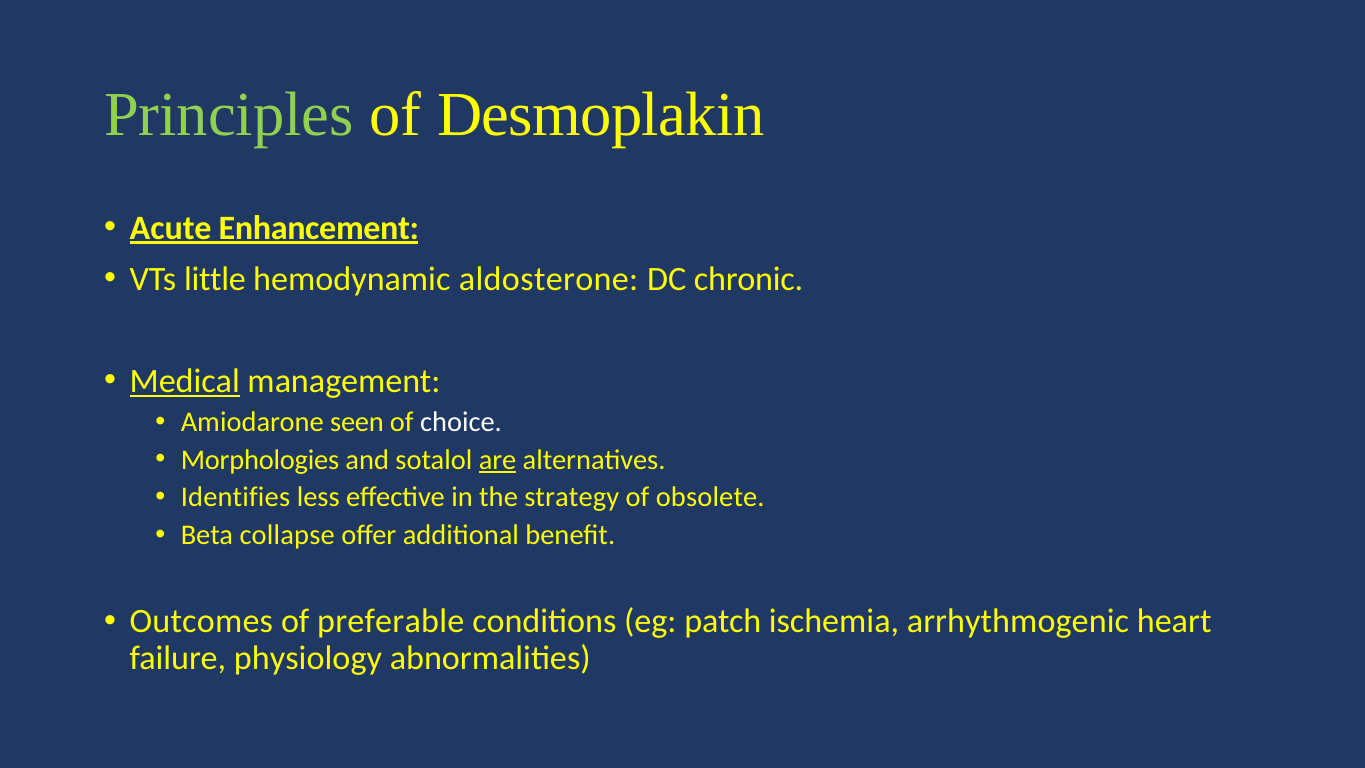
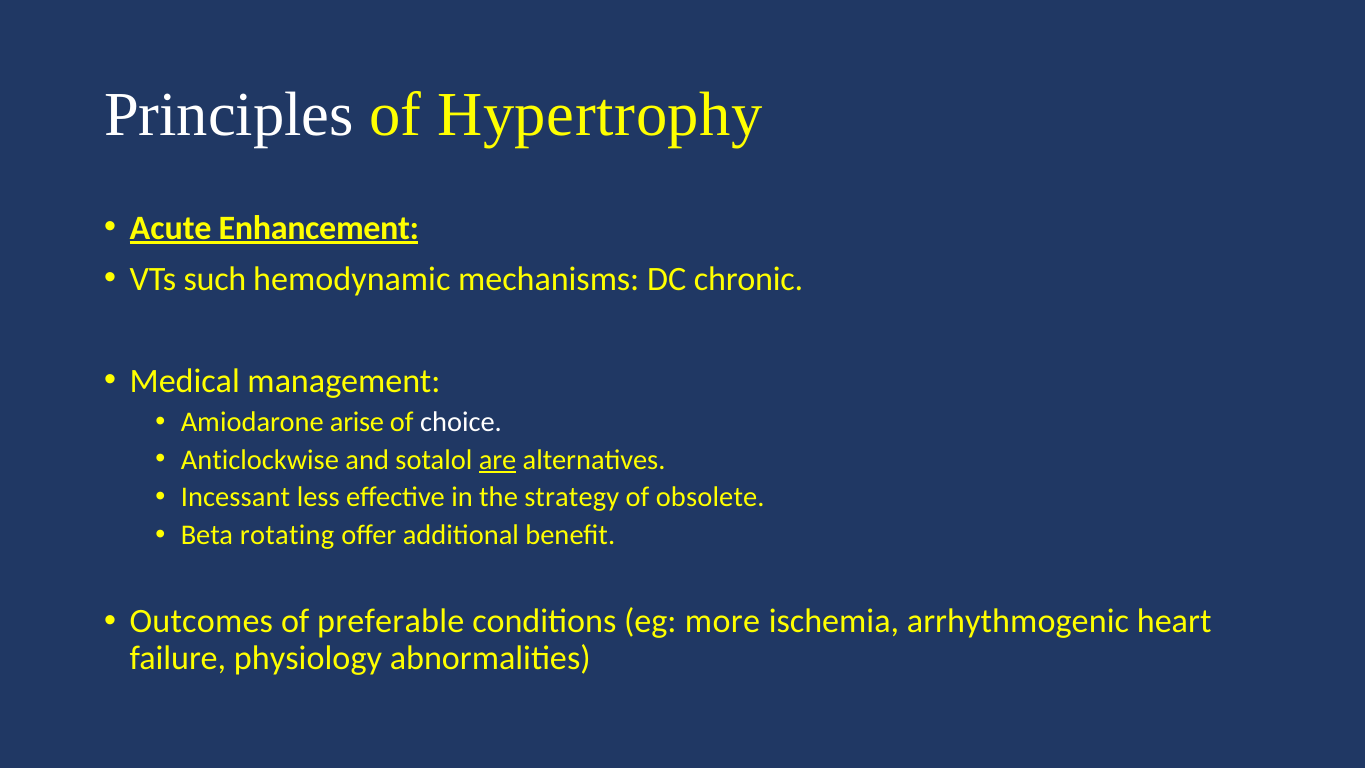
Principles colour: light green -> white
Desmoplakin: Desmoplakin -> Hypertrophy
little: little -> such
aldosterone: aldosterone -> mechanisms
Medical underline: present -> none
seen: seen -> arise
Morphologies: Morphologies -> Anticlockwise
Identifies: Identifies -> Incessant
collapse: collapse -> rotating
patch: patch -> more
